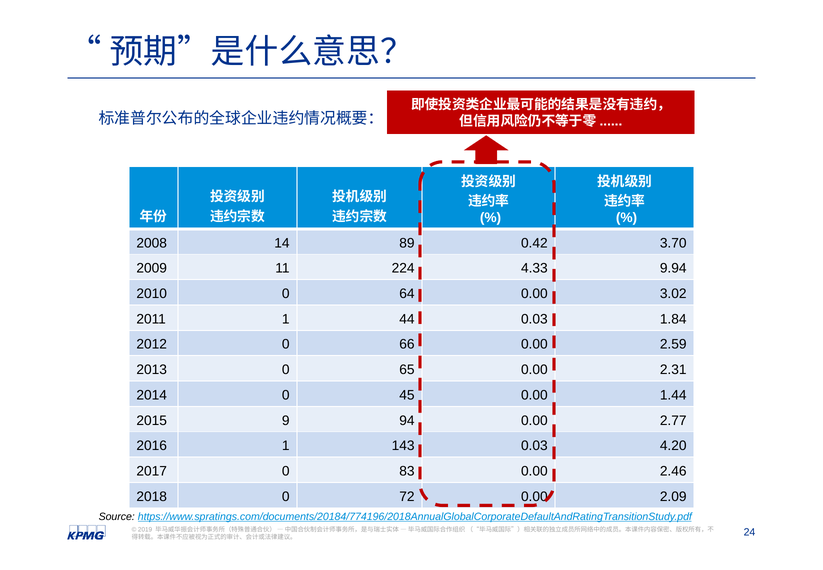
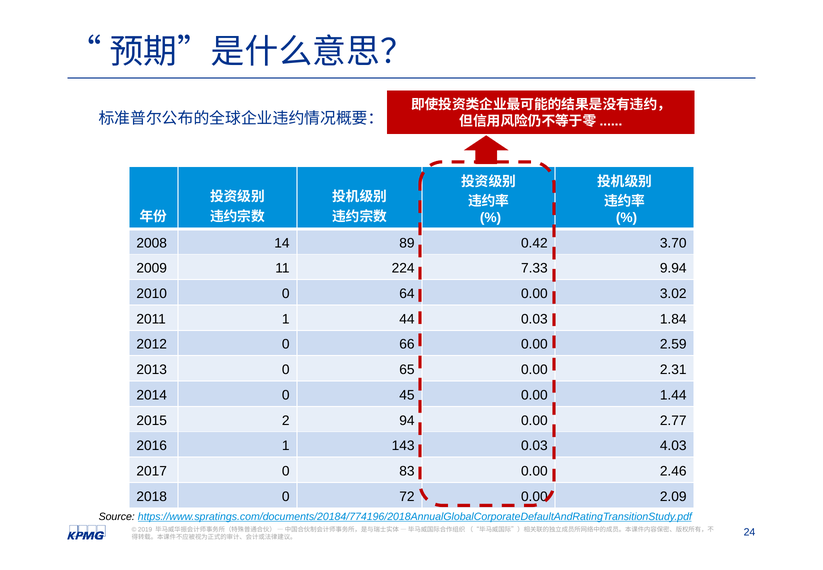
4.33: 4.33 -> 7.33
9: 9 -> 2
4.20: 4.20 -> 4.03
